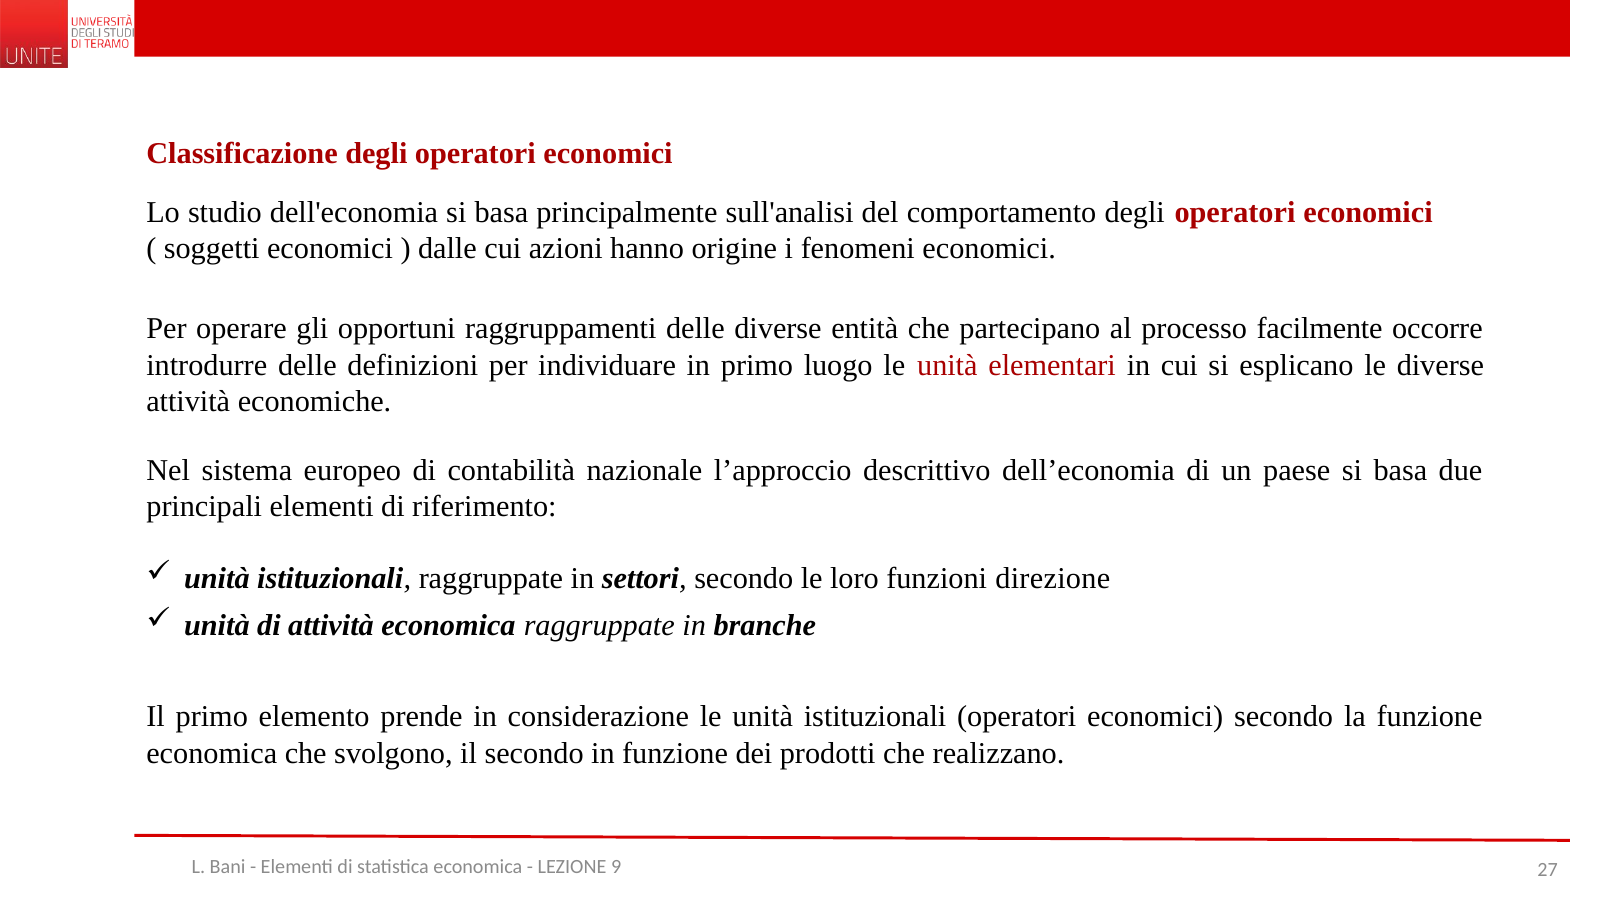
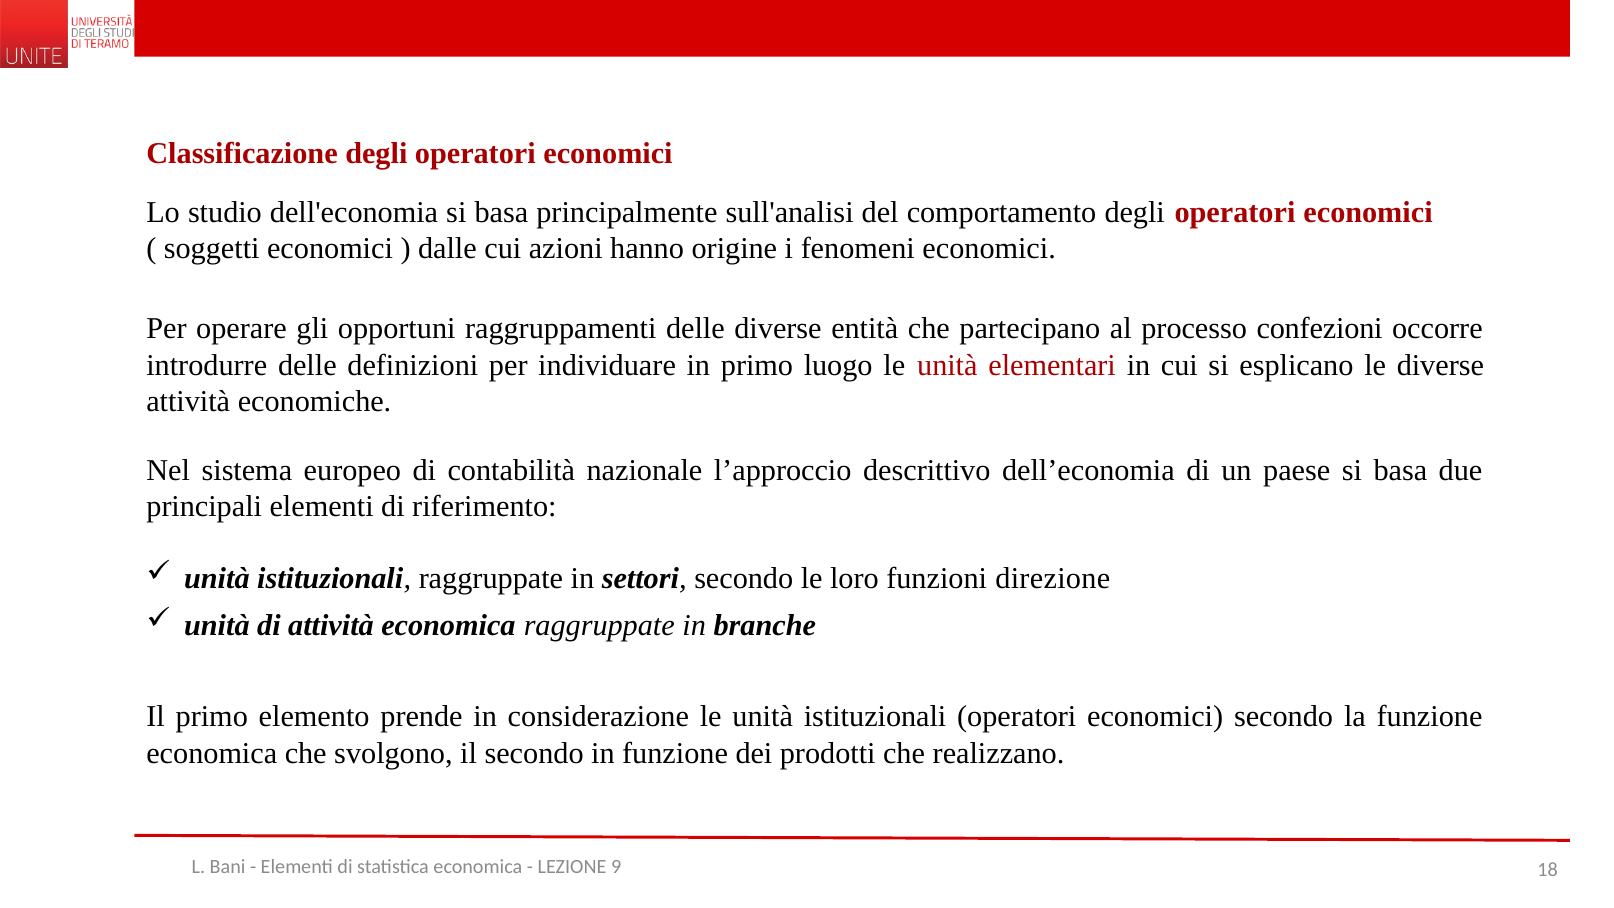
facilmente: facilmente -> confezioni
27: 27 -> 18
